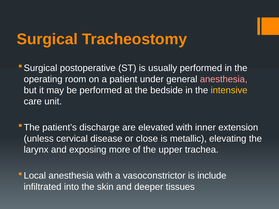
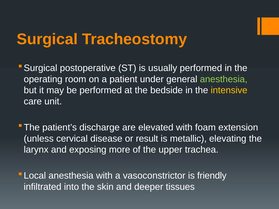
anesthesia at (224, 79) colour: pink -> light green
inner: inner -> foam
close: close -> result
include: include -> friendly
